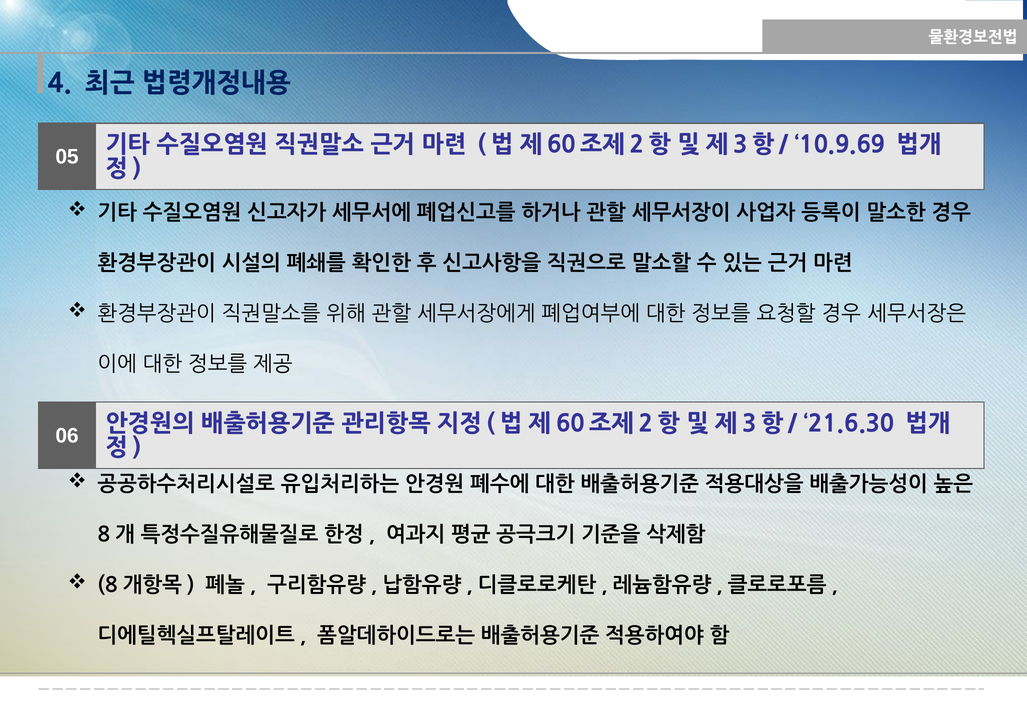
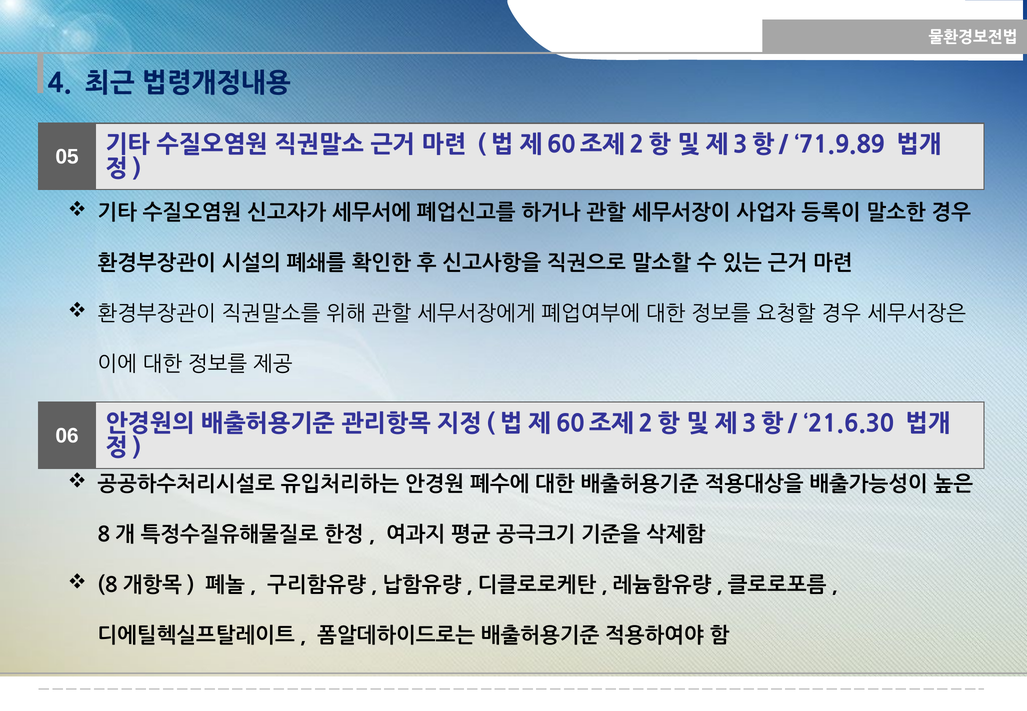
10.9.69: 10.9.69 -> 71.9.89
